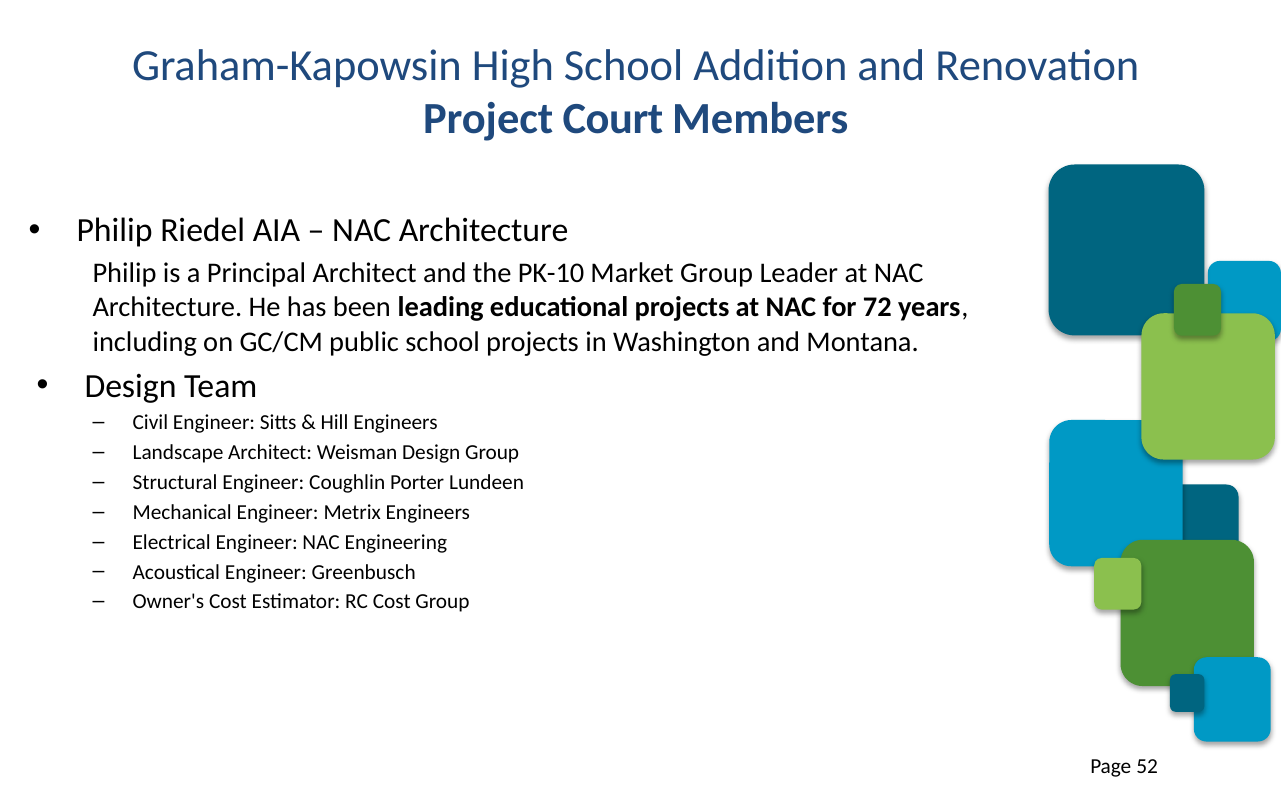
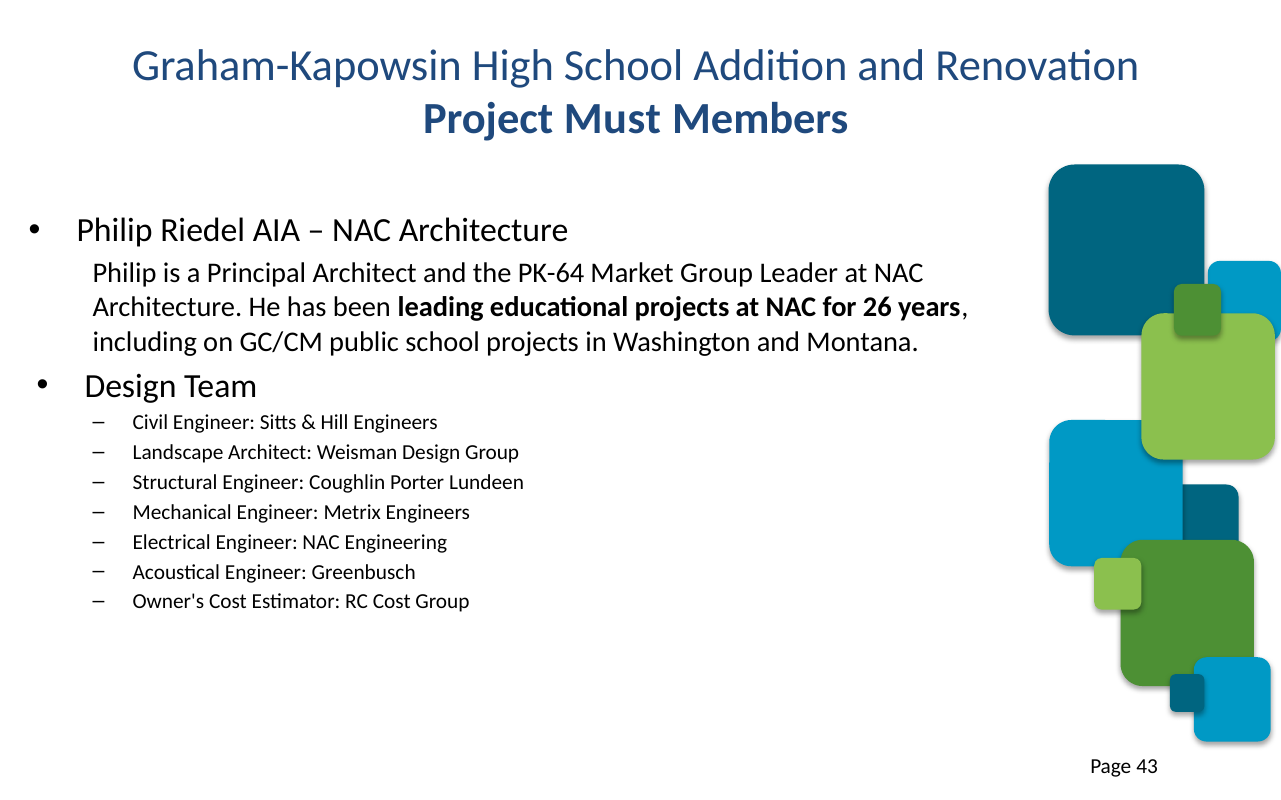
Court: Court -> Must
PK-10: PK-10 -> PK-64
72: 72 -> 26
52: 52 -> 43
